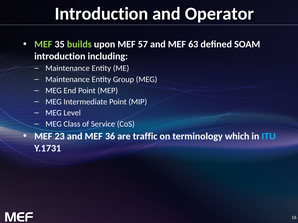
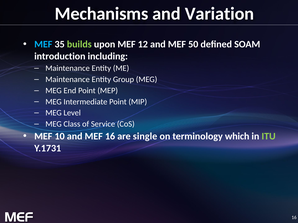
Introduction at (101, 14): Introduction -> Mechanisms
Operator: Operator -> Variation
MEF at (43, 44) colour: light green -> light blue
57: 57 -> 12
63: 63 -> 50
23: 23 -> 10
MEF 36: 36 -> 16
traffic: traffic -> single
ITU colour: light blue -> light green
